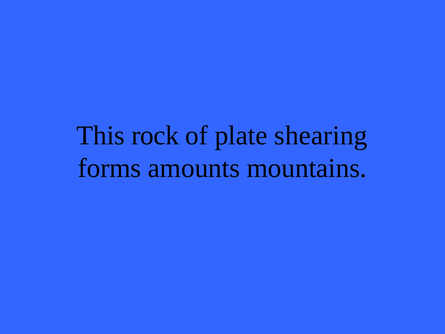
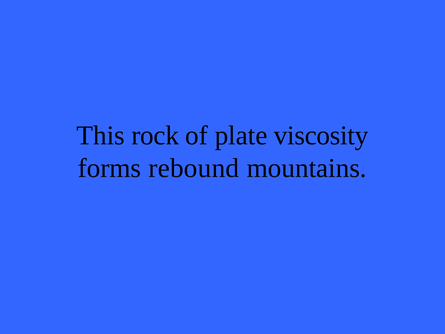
shearing: shearing -> viscosity
amounts: amounts -> rebound
